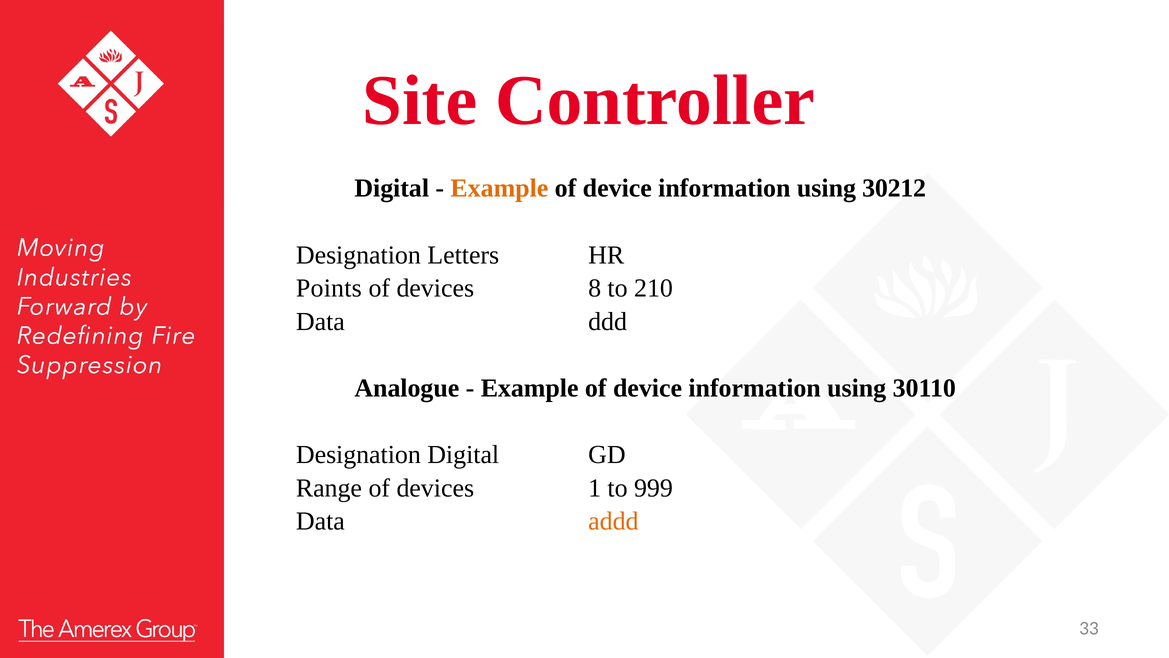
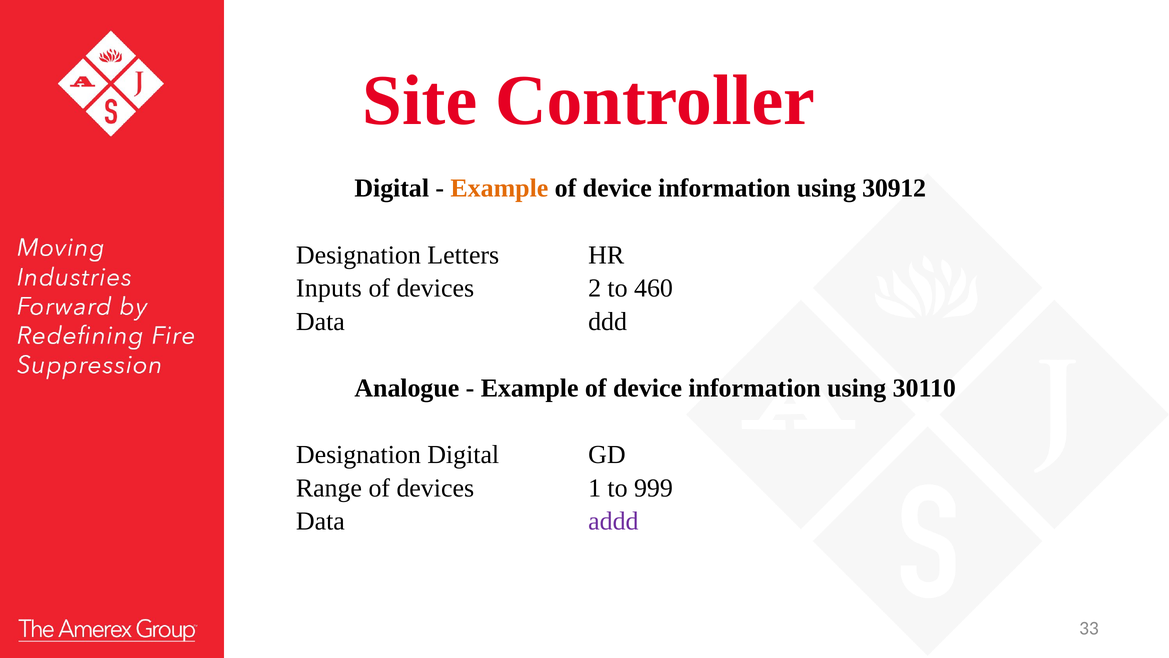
30212: 30212 -> 30912
Points: Points -> Inputs
8: 8 -> 2
210: 210 -> 460
addd colour: orange -> purple
